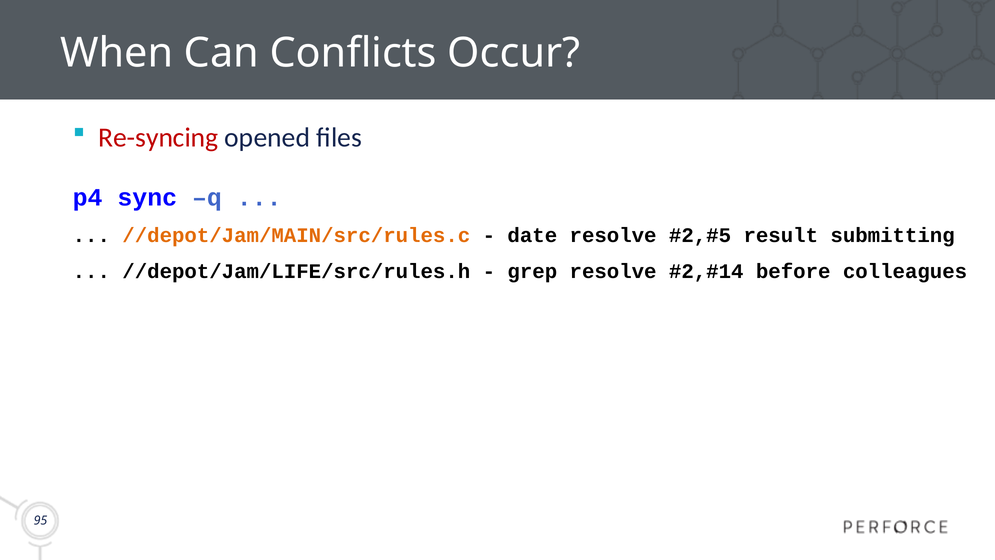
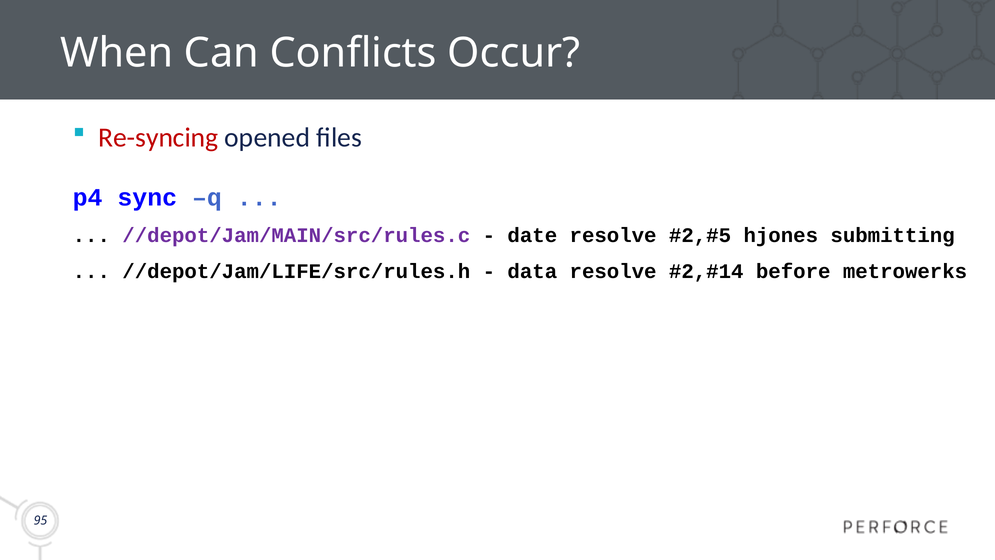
//depot/Jam/MAIN/src/rules.c colour: orange -> purple
result: result -> hjones
grep: grep -> data
colleagues: colleagues -> metrowerks
